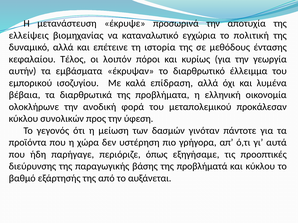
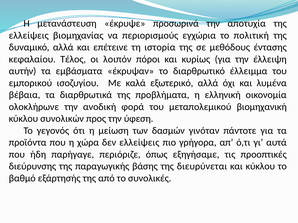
καταναλωτικό: καταναλωτικό -> περιορισμούς
γεωργία: γεωργία -> έλλειψη
επίδραση: επίδραση -> εξωτερικό
προκάλεσαν: προκάλεσαν -> βιομηχανική
δεν υστέρηση: υστέρηση -> ελλείψεις
προβλήματά: προβλήματά -> διευρύνεται
αυξάνεται: αυξάνεται -> συνολικές
